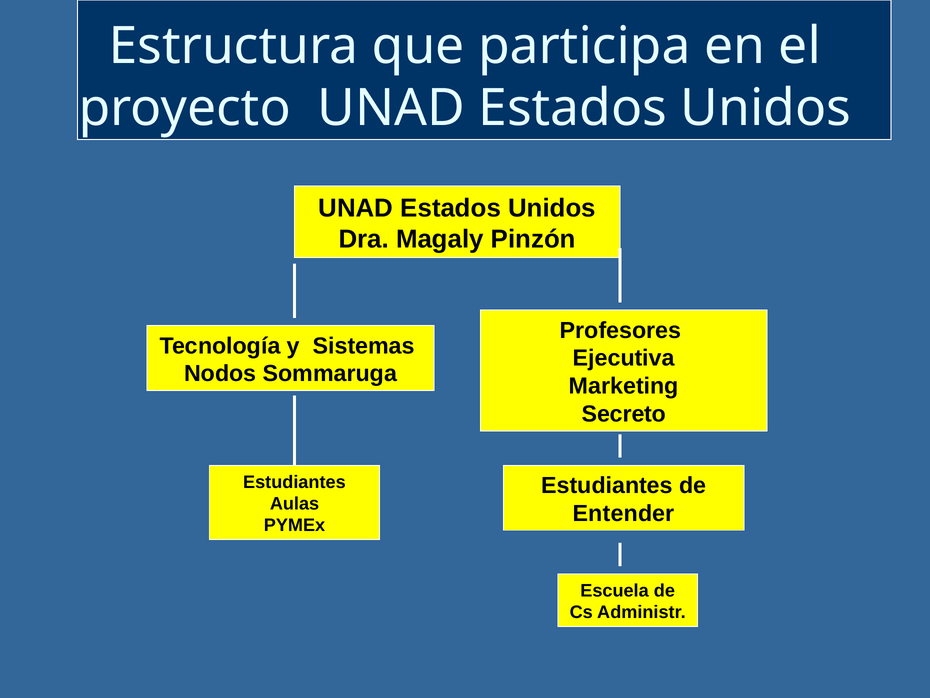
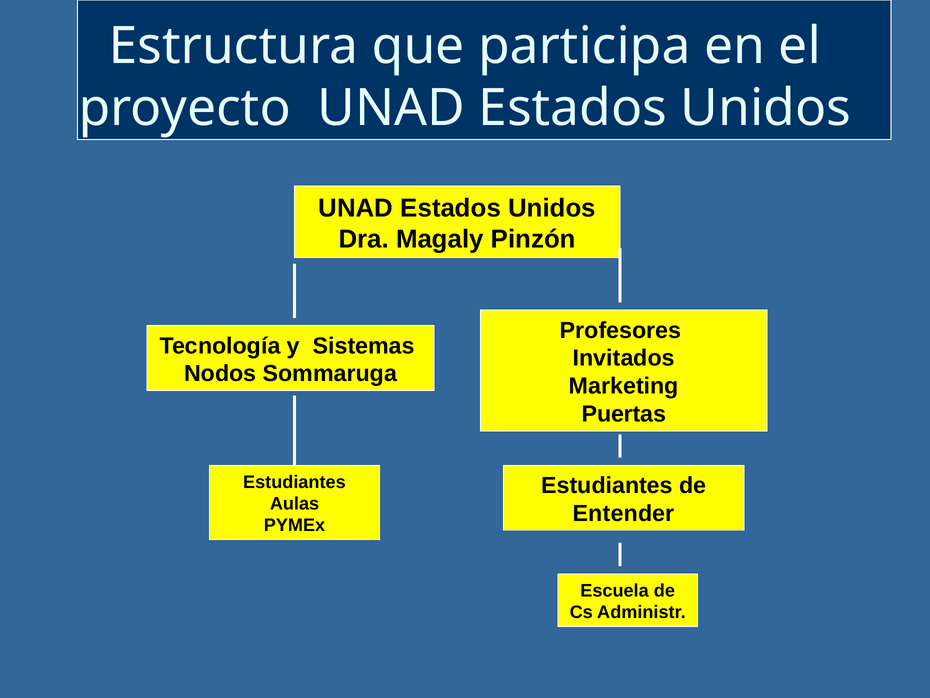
Ejecutiva: Ejecutiva -> Invitados
Secreto: Secreto -> Puertas
